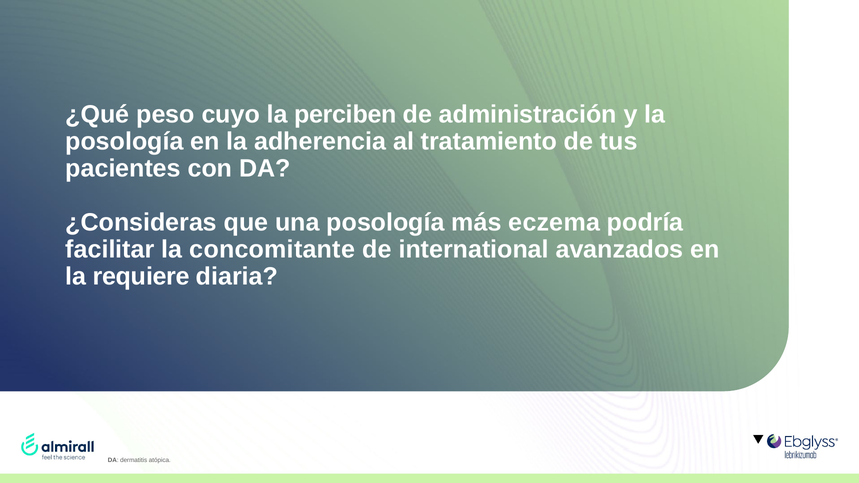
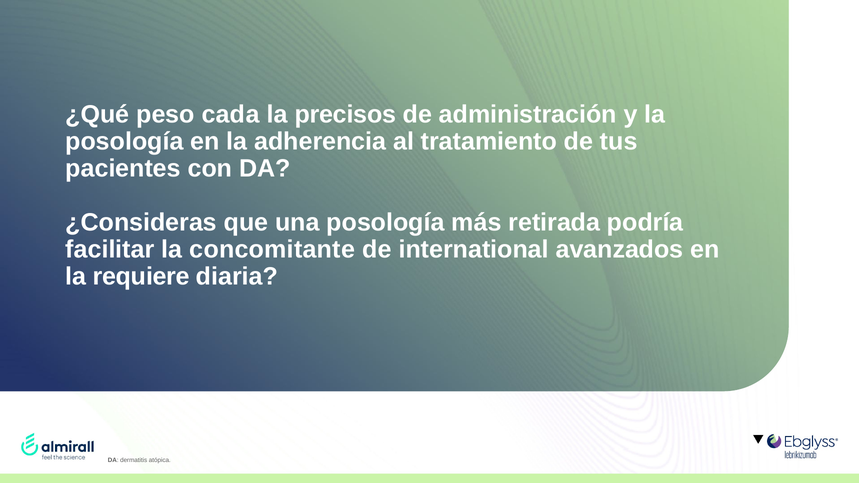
cuyo: cuyo -> cada
perciben: perciben -> precisos
eczema: eczema -> retirada
